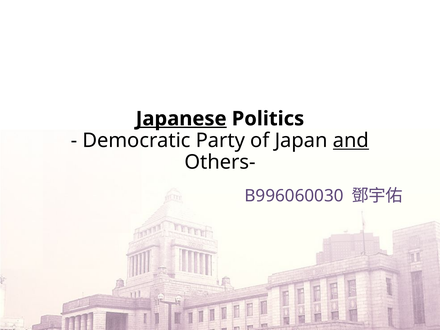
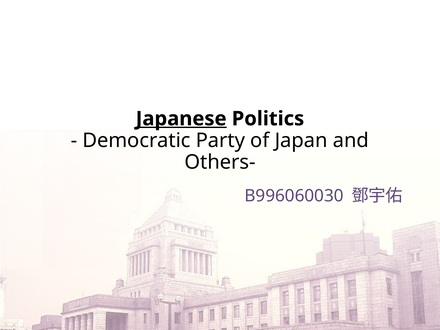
and underline: present -> none
